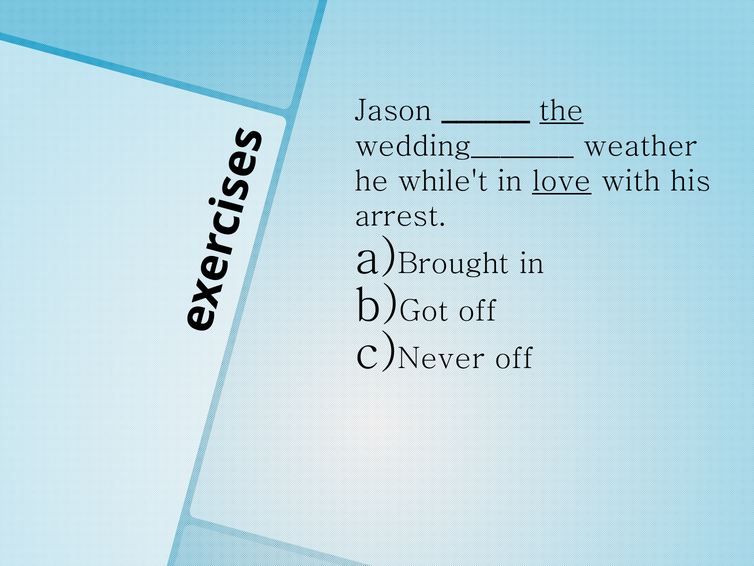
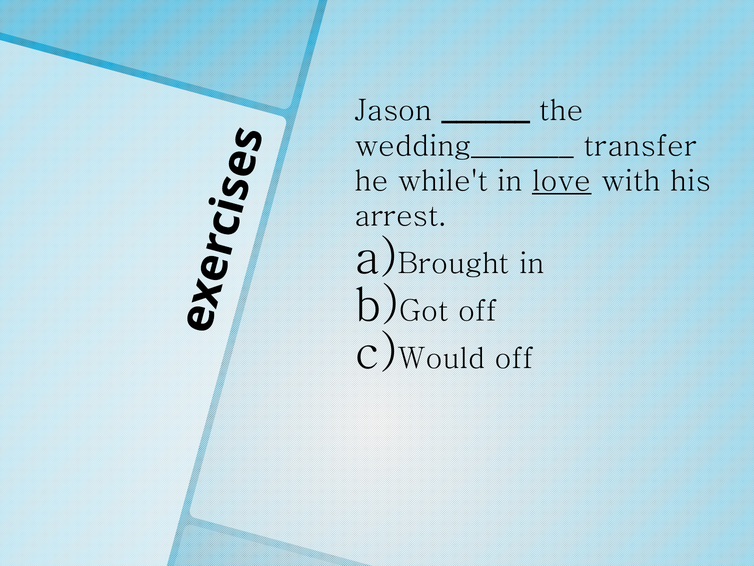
the underline: present -> none
weather: weather -> transfer
Never: Never -> Would
